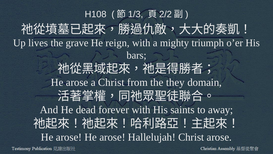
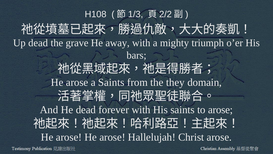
Up lives: lives -> dead
reign: reign -> away
a Christ: Christ -> Saints
to away: away -> arose
